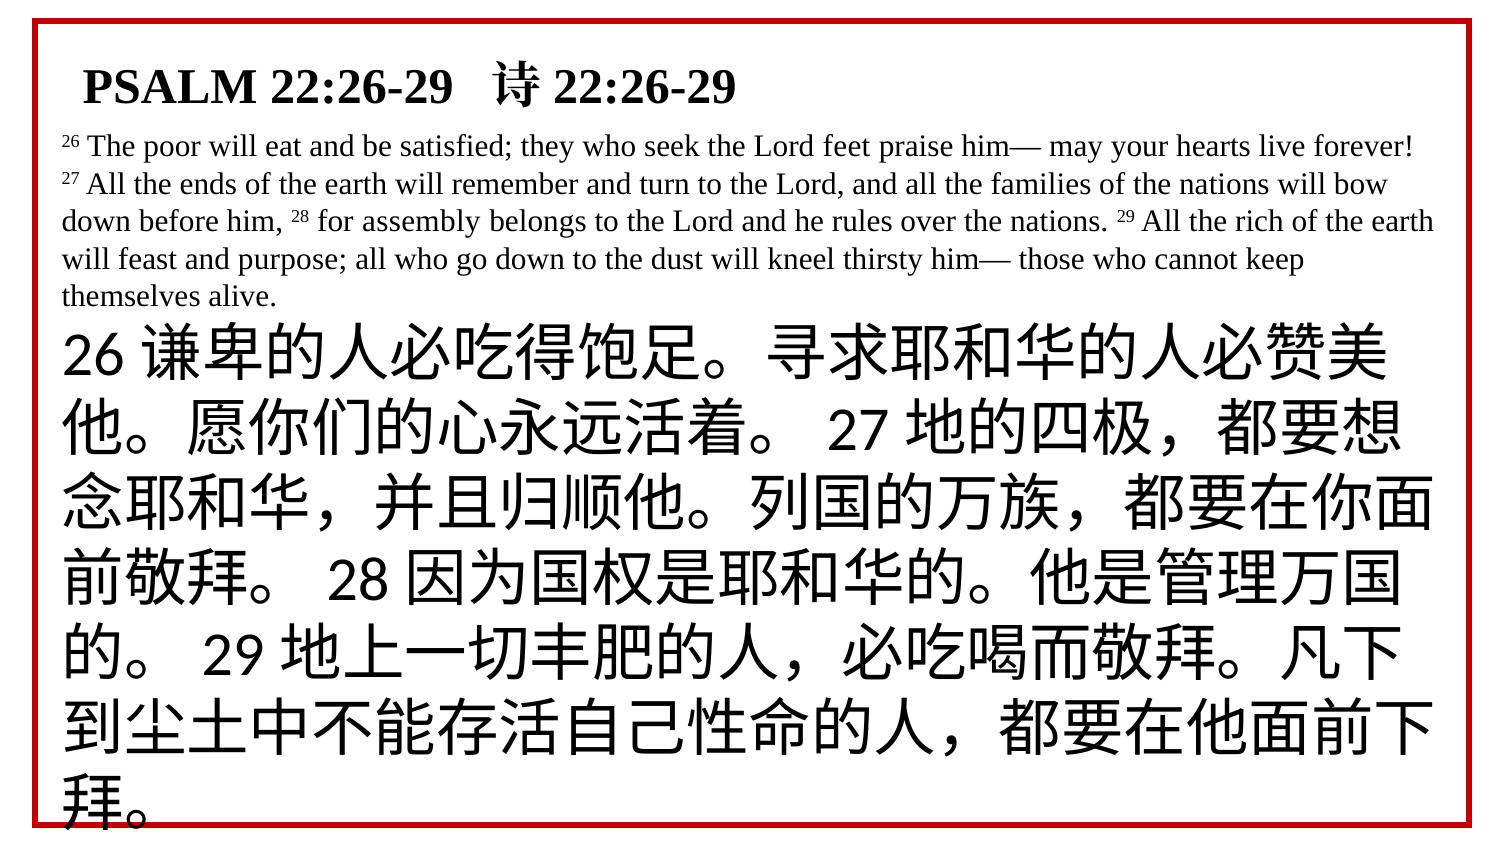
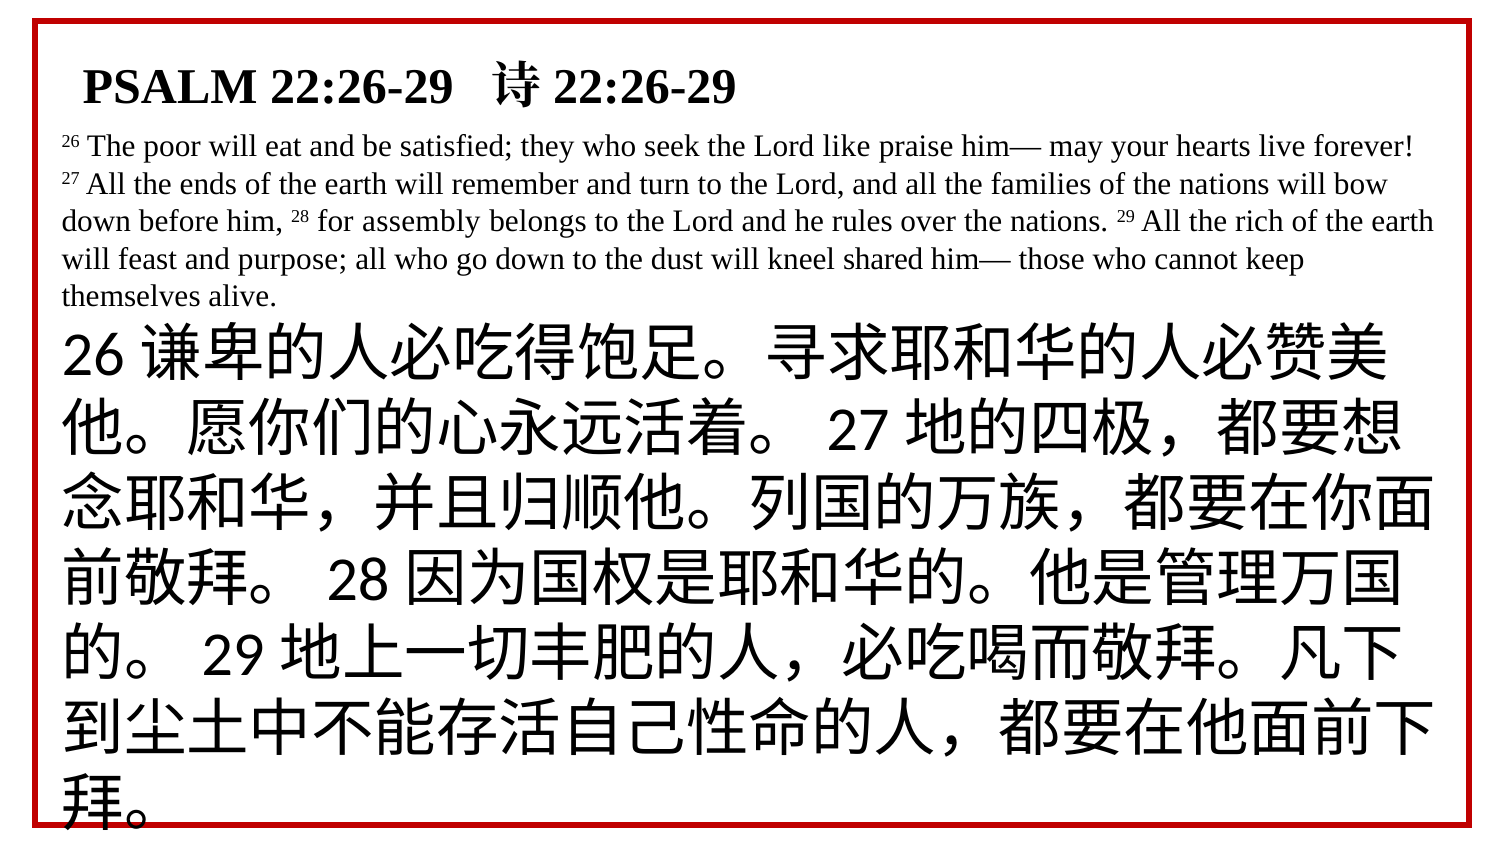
feet: feet -> like
thirsty: thirsty -> shared
